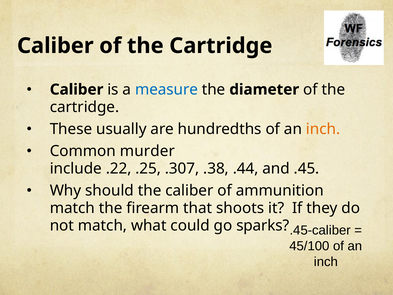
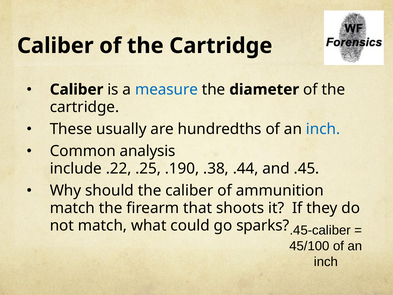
inch at (323, 129) colour: orange -> blue
murder: murder -> analysis
.307: .307 -> .190
